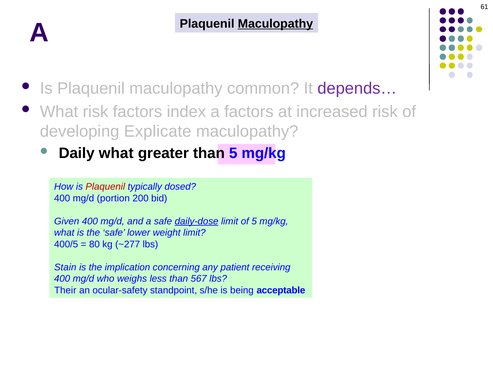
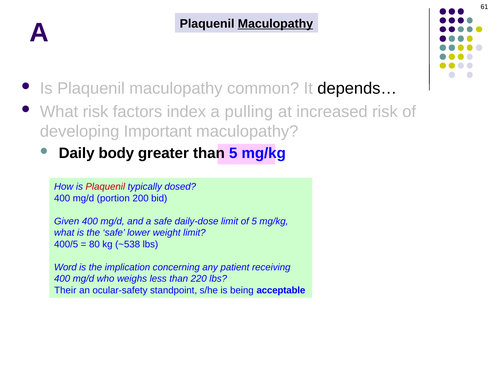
depends… colour: purple -> black
a factors: factors -> pulling
Explicate: Explicate -> Important
Daily what: what -> body
daily-dose underline: present -> none
~277: ~277 -> ~538
Stain: Stain -> Word
567: 567 -> 220
